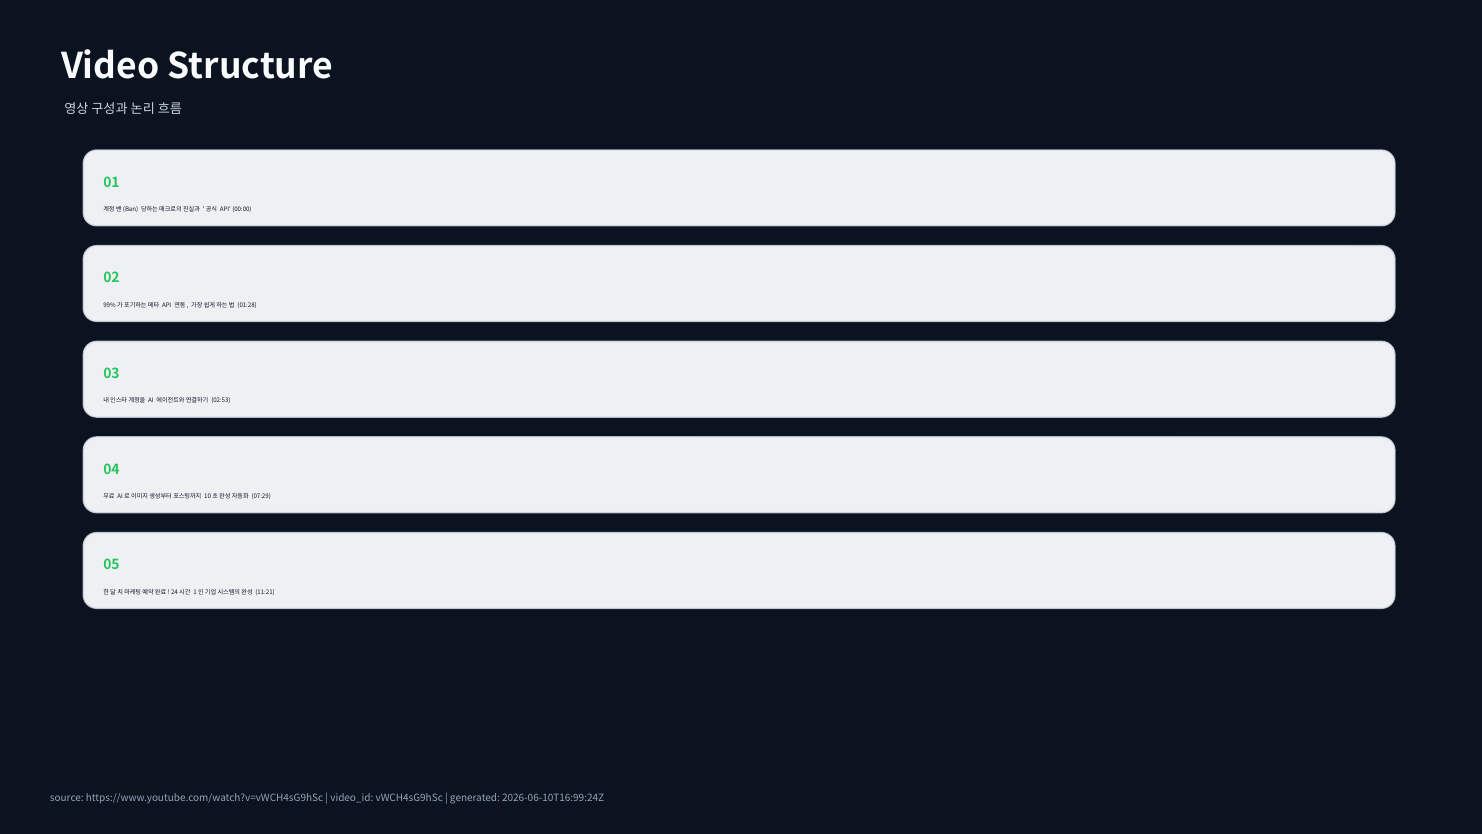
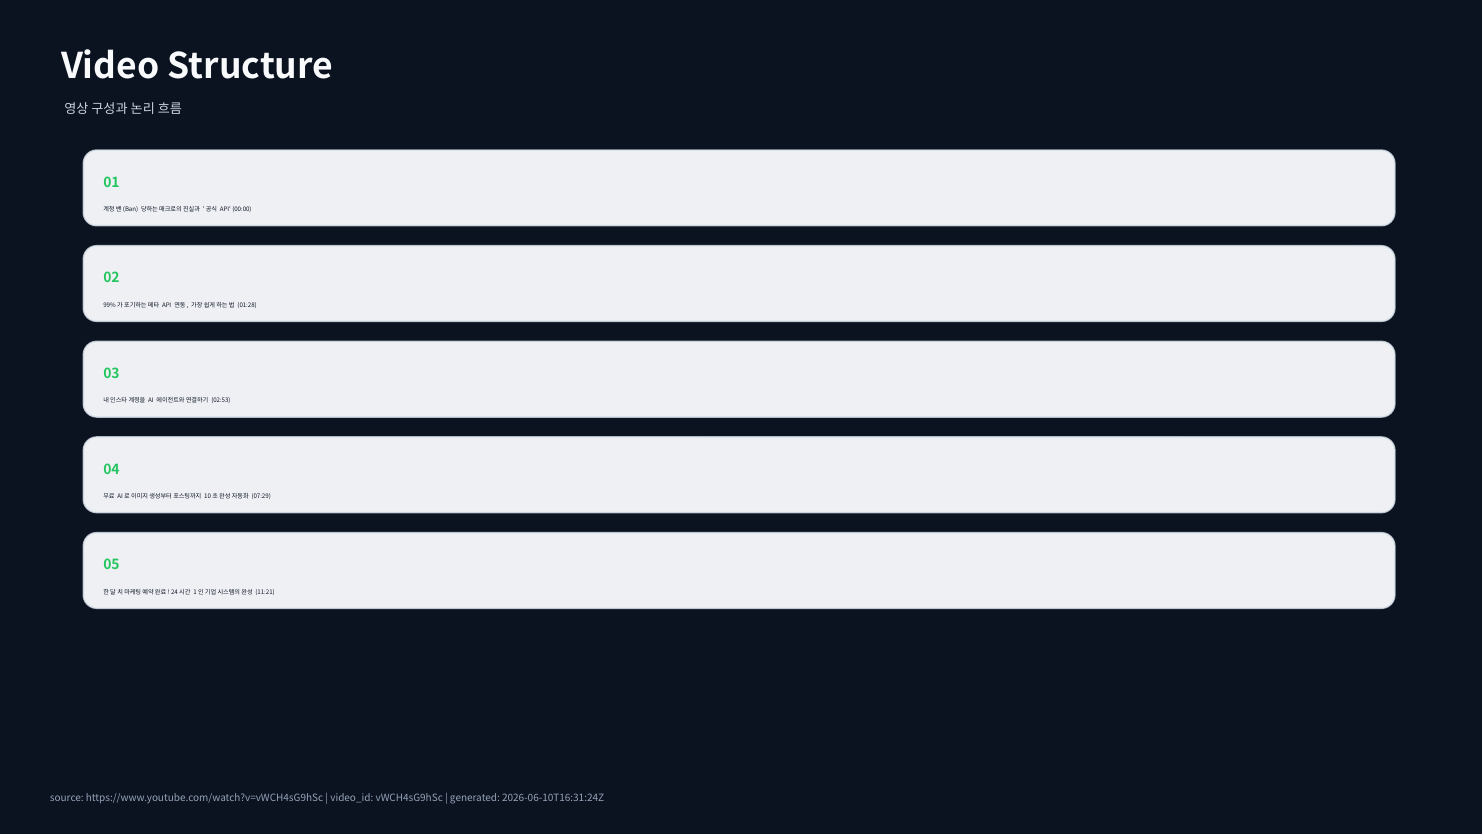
2026-06-10T16:99:24Z: 2026-06-10T16:99:24Z -> 2026-06-10T16:31:24Z
